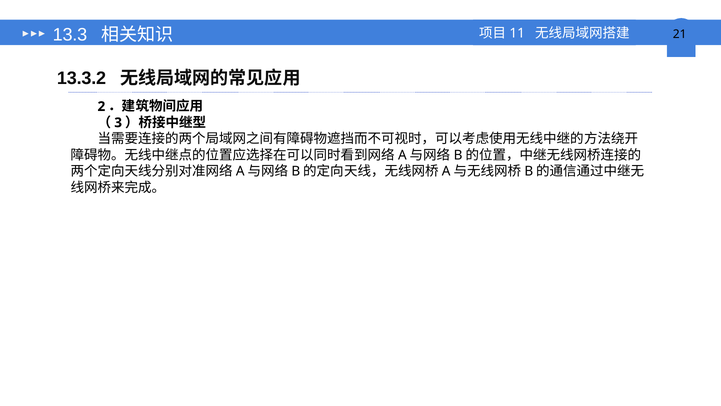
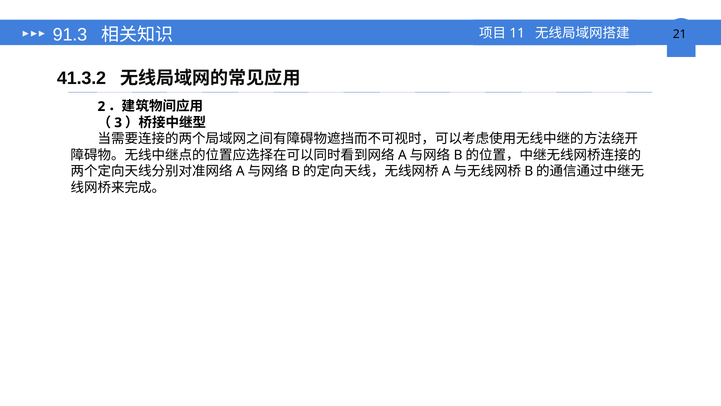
13.3: 13.3 -> 91.3
13.3.2: 13.3.2 -> 41.3.2
